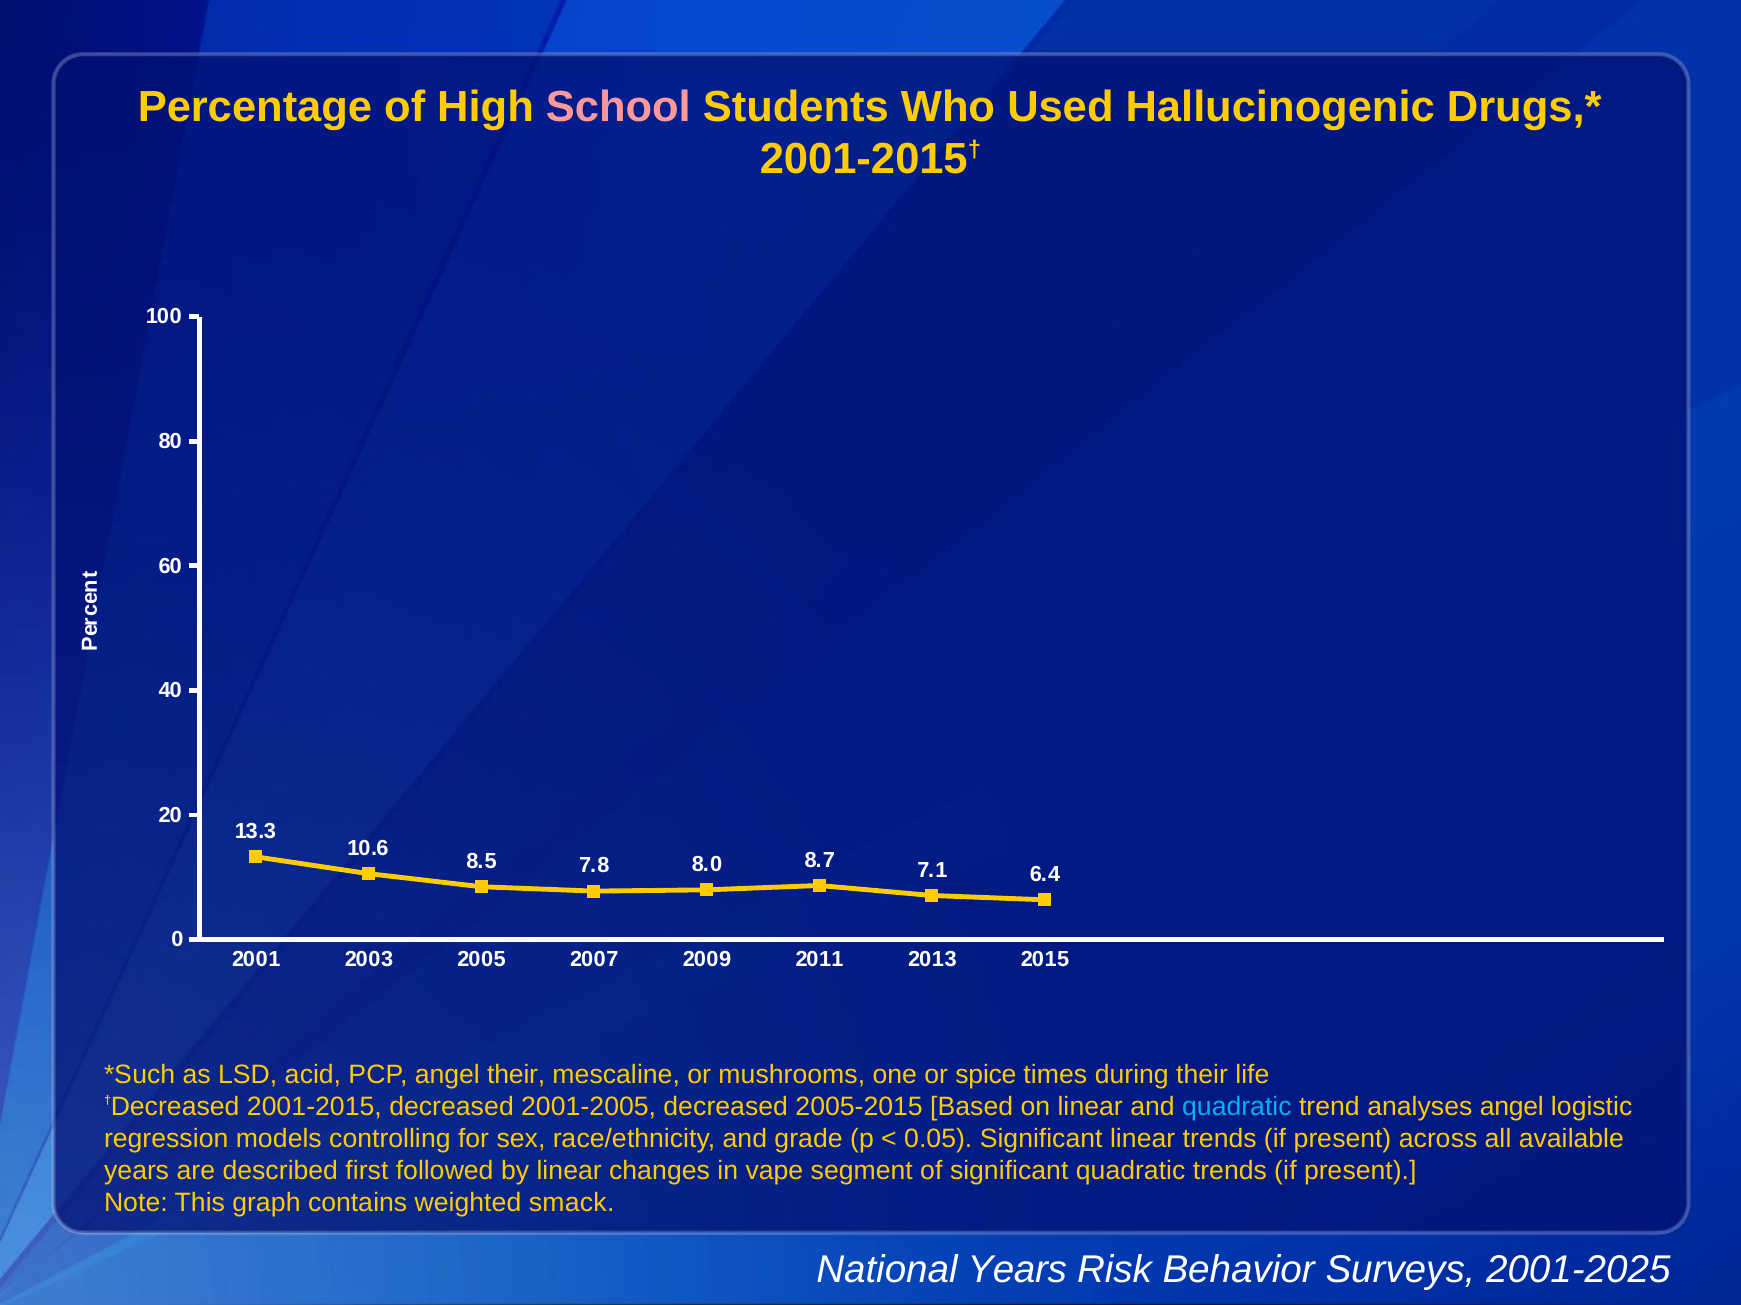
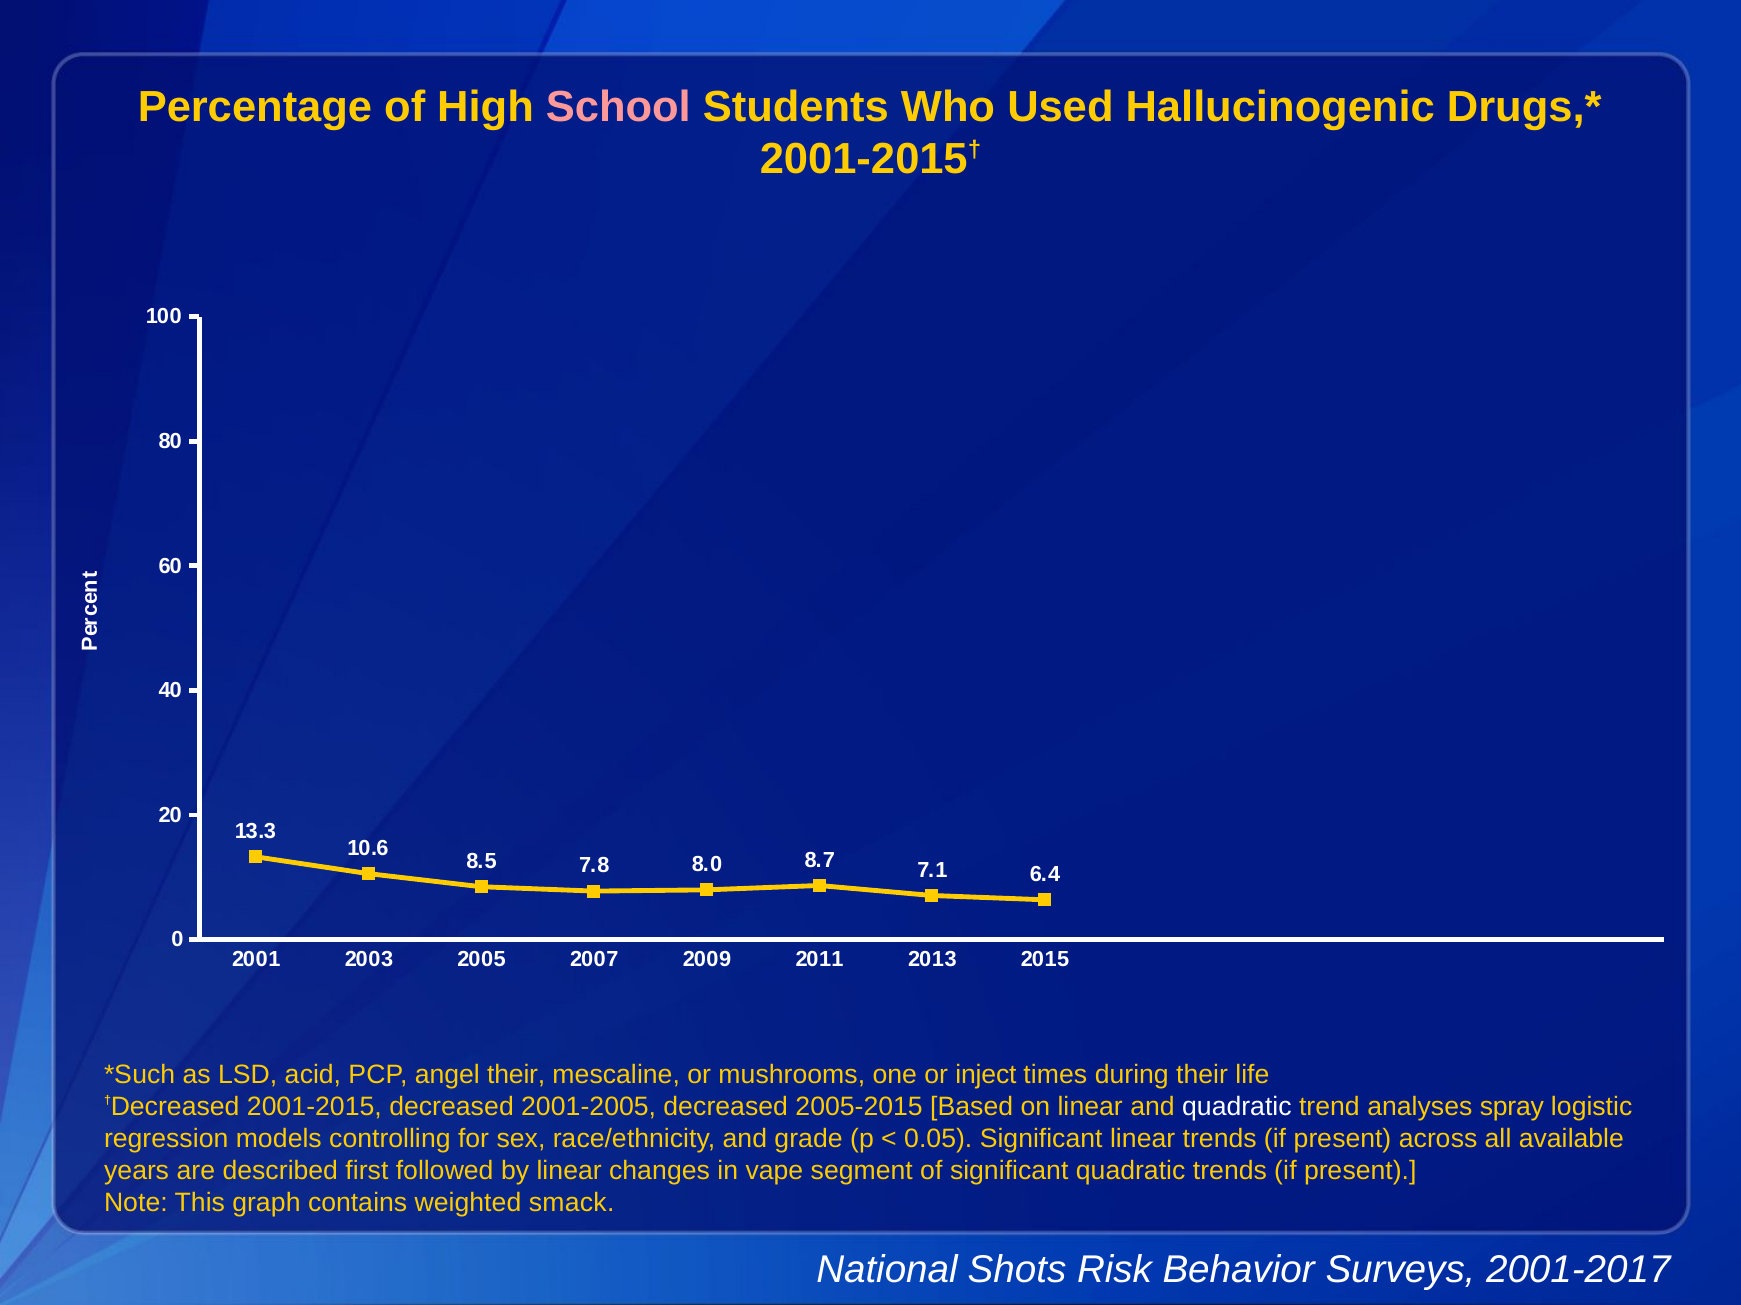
spice: spice -> inject
quadratic at (1237, 1107) colour: light blue -> white
analyses angel: angel -> spray
National Years: Years -> Shots
2001-2025: 2001-2025 -> 2001-2017
